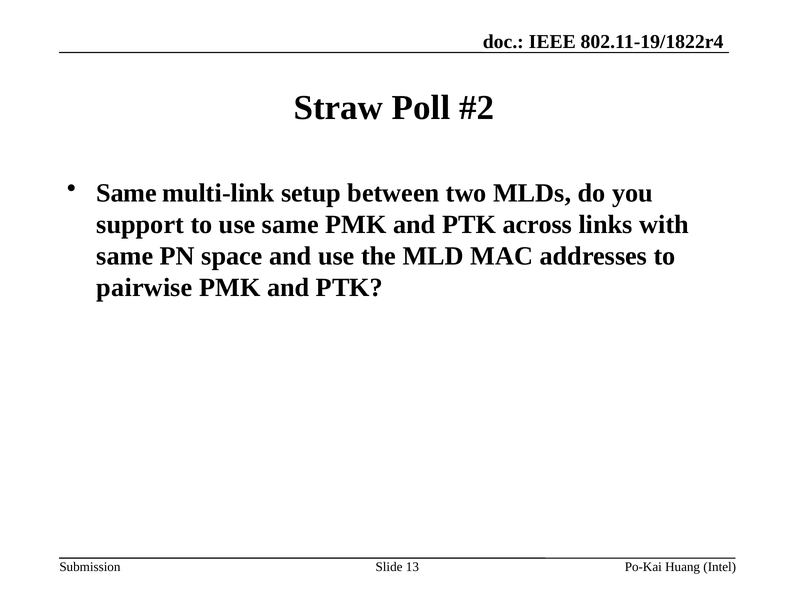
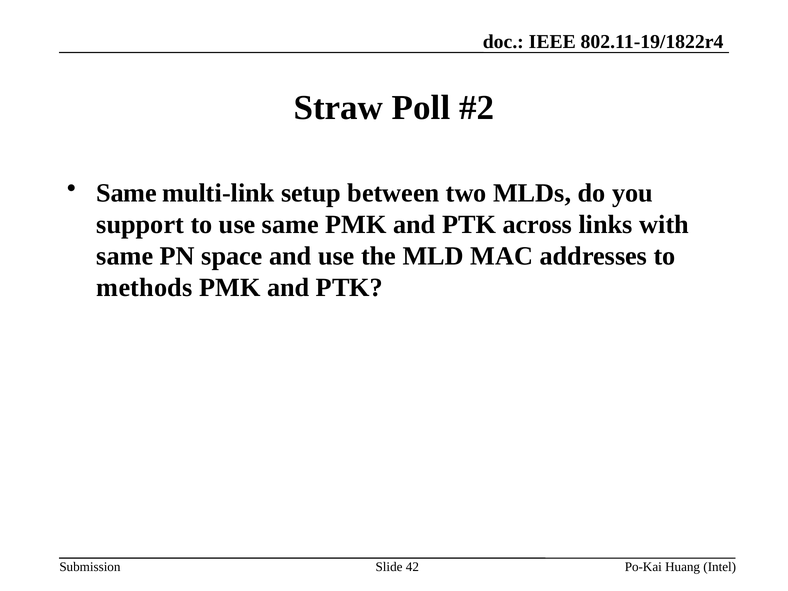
pairwise: pairwise -> methods
13: 13 -> 42
